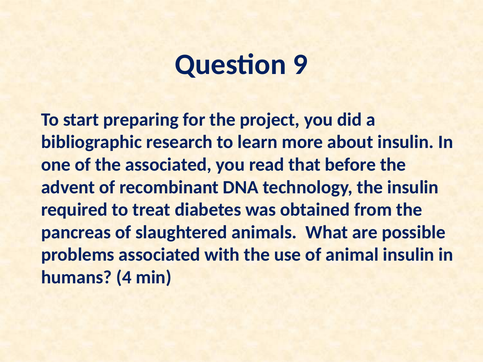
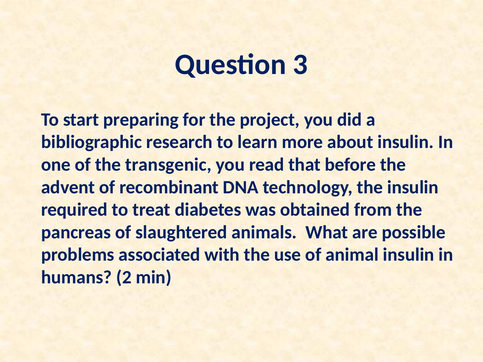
9: 9 -> 3
the associated: associated -> transgenic
4: 4 -> 2
